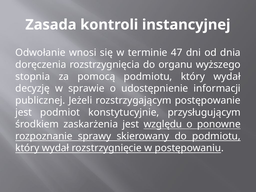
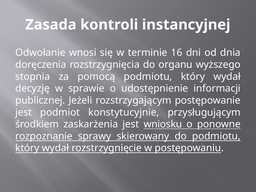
47: 47 -> 16
względu: względu -> wniosku
